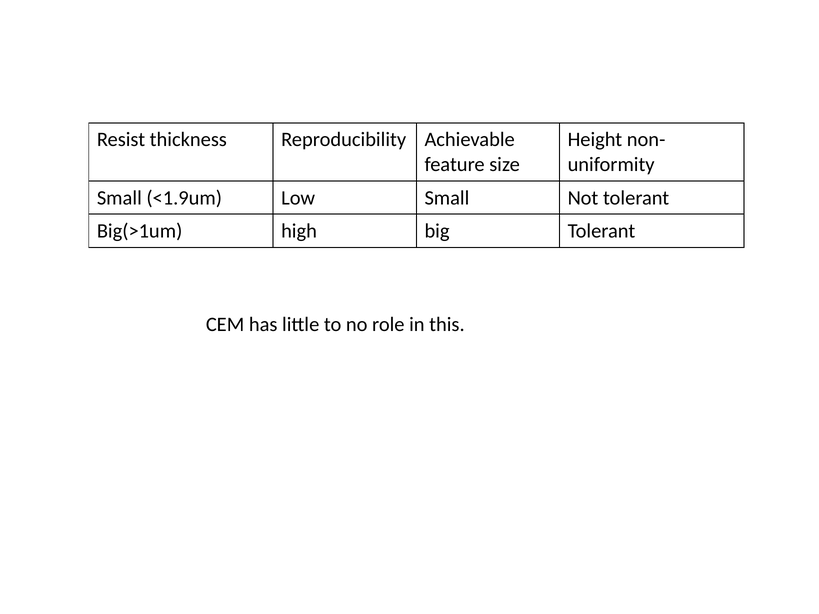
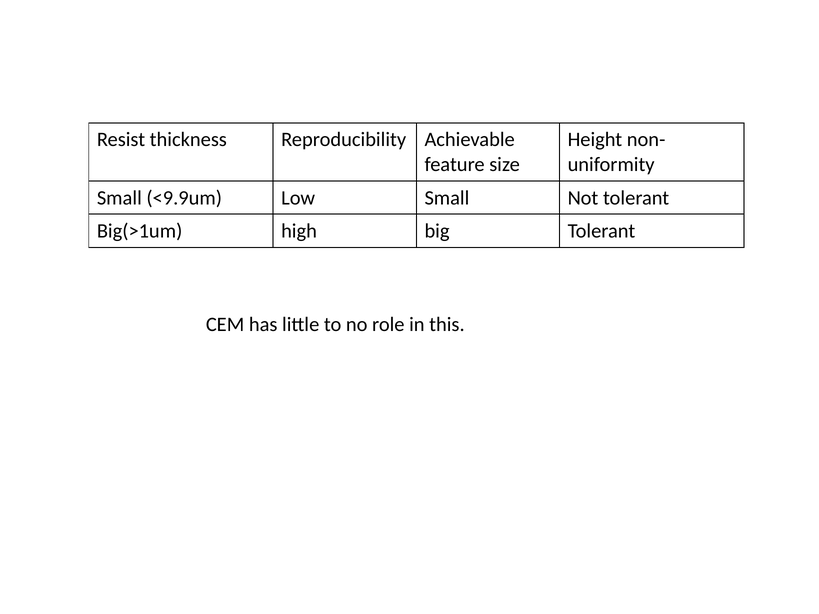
<1.9um: <1.9um -> <9.9um
